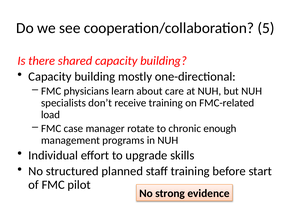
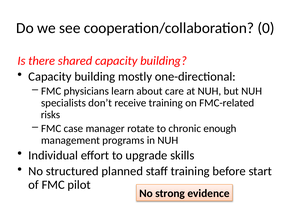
5: 5 -> 0
load: load -> risks
